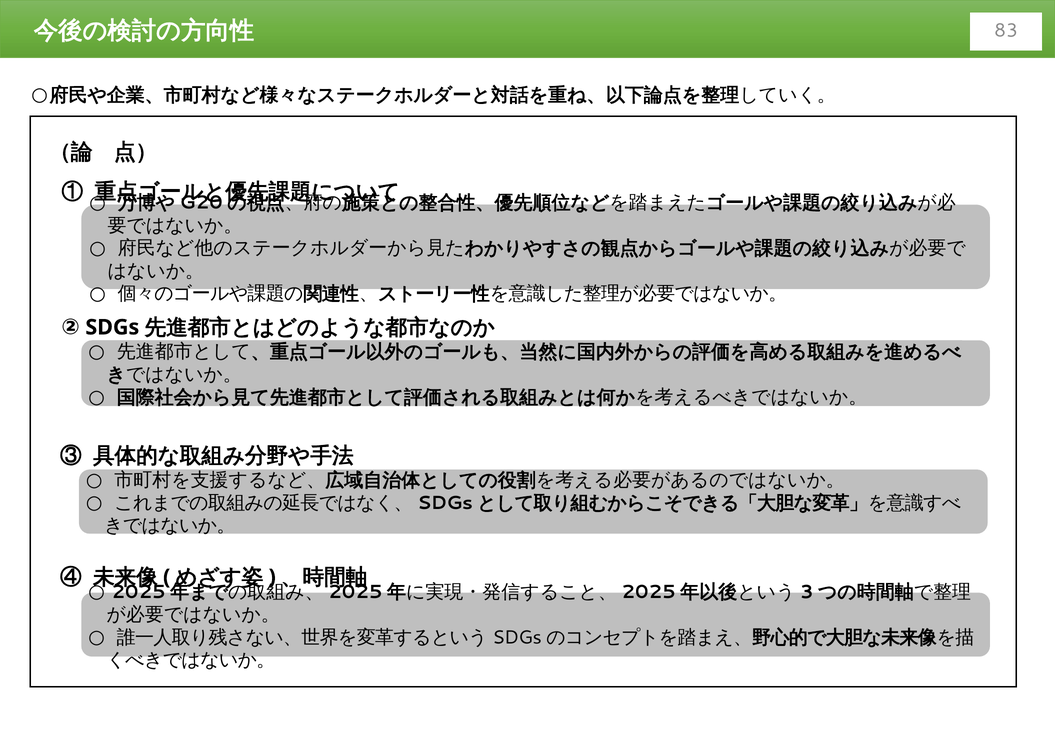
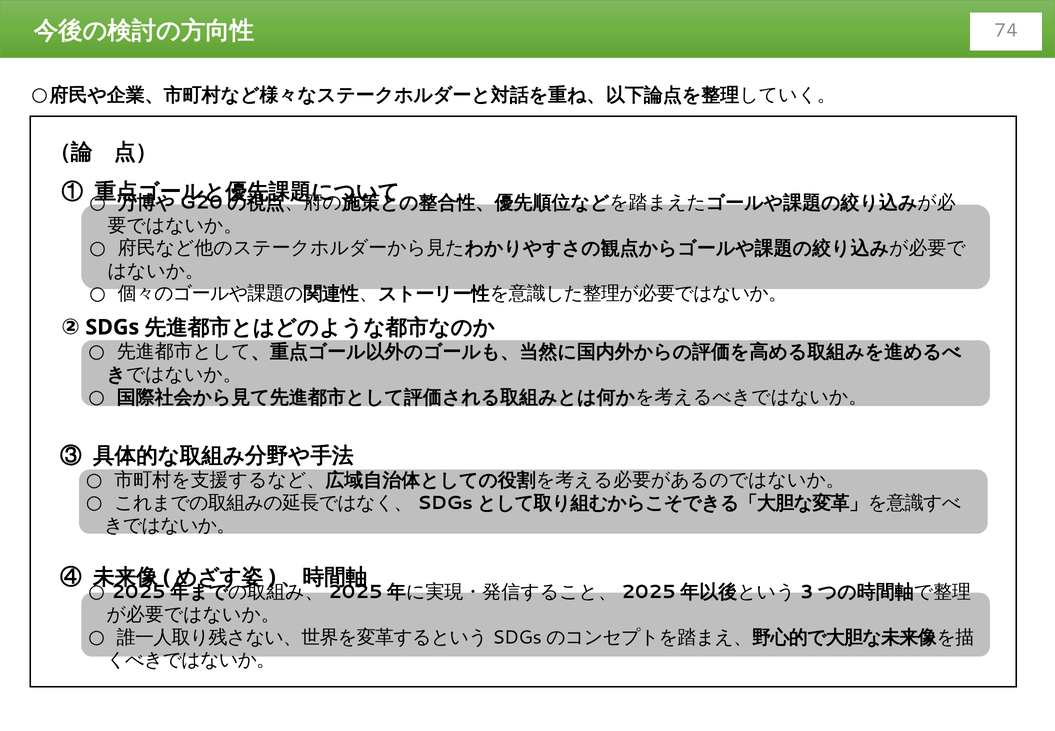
83: 83 -> 74
